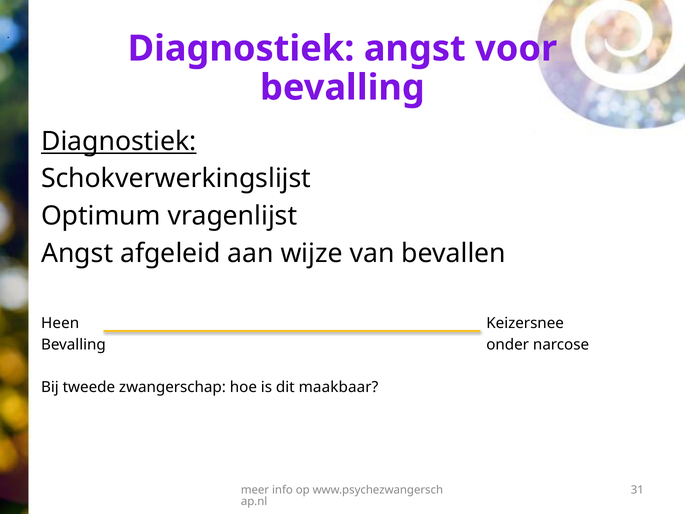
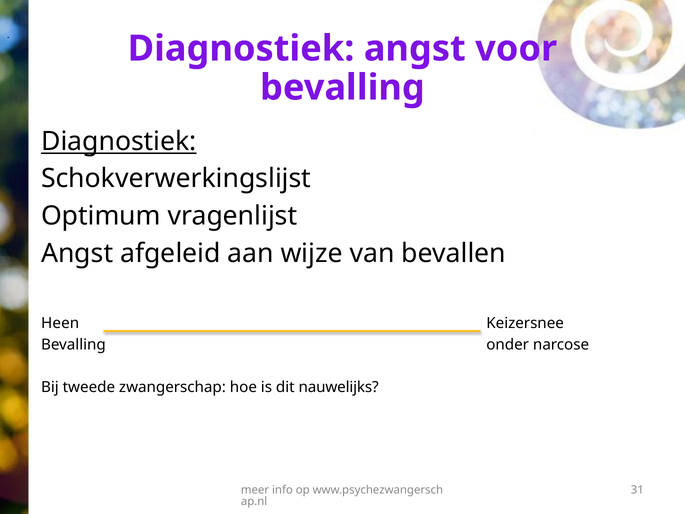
maakbaar: maakbaar -> nauwelijks
